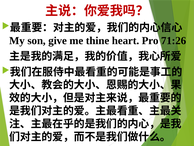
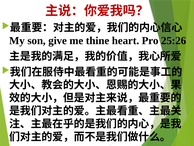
71:26: 71:26 -> 25:26
